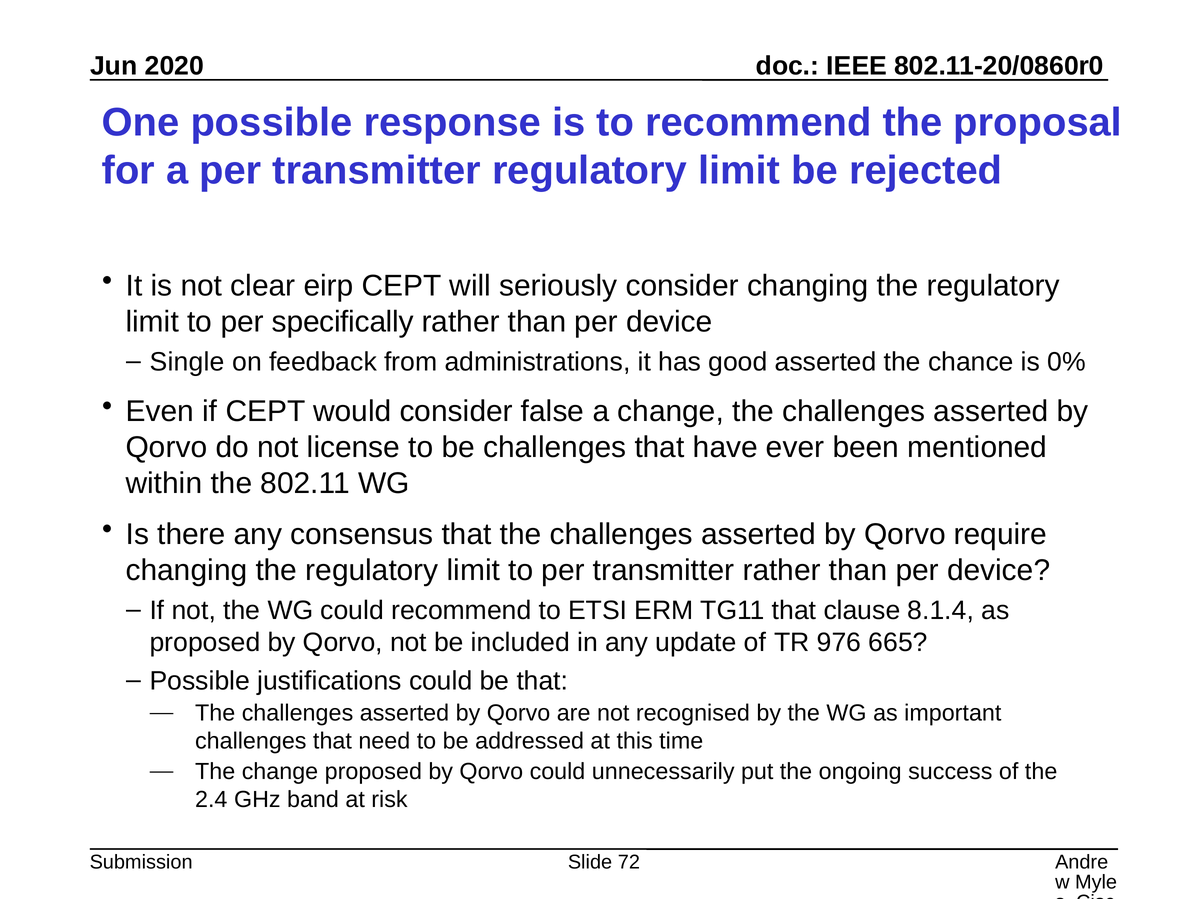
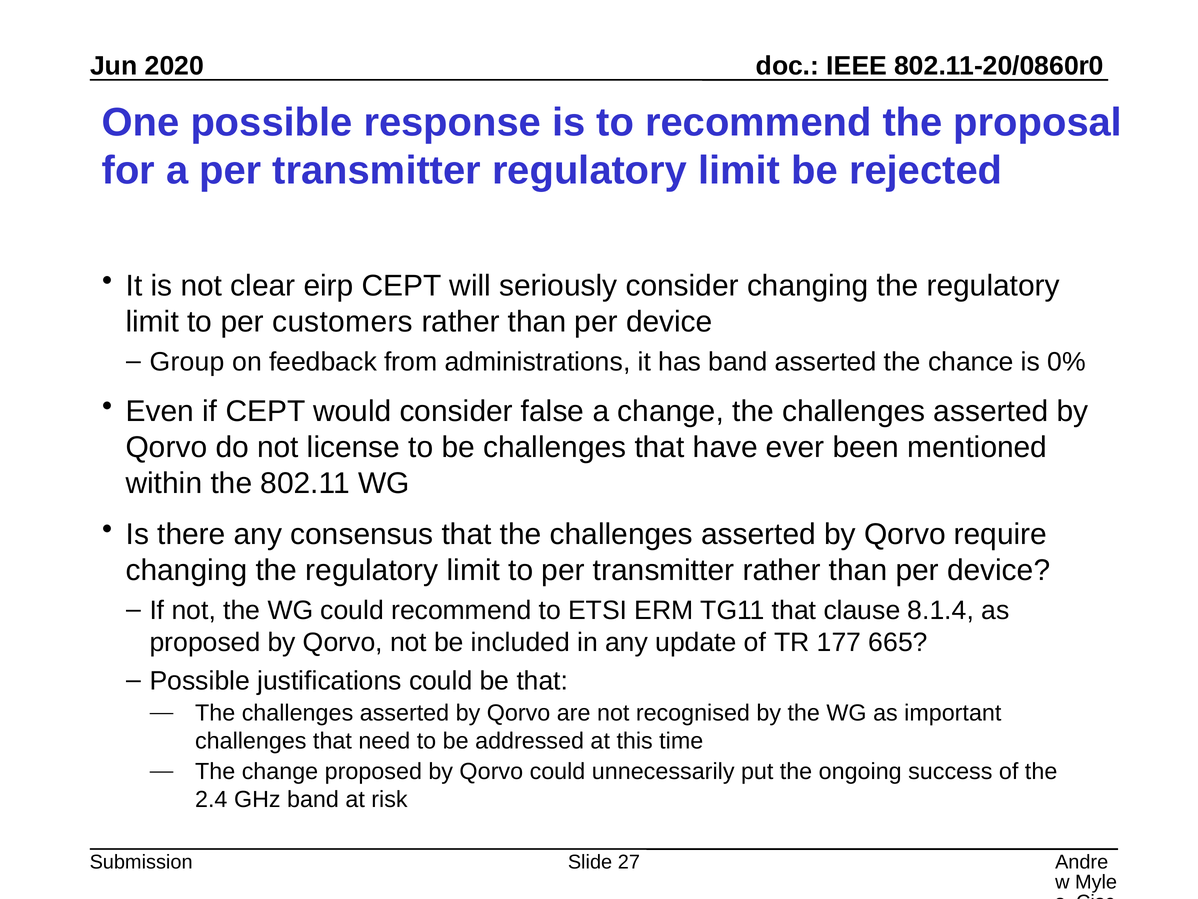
specifically: specifically -> customers
Single: Single -> Group
has good: good -> band
976: 976 -> 177
72: 72 -> 27
